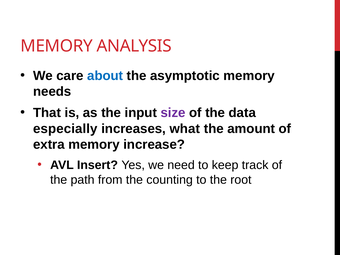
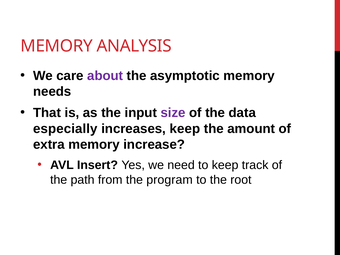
about colour: blue -> purple
increases what: what -> keep
counting: counting -> program
